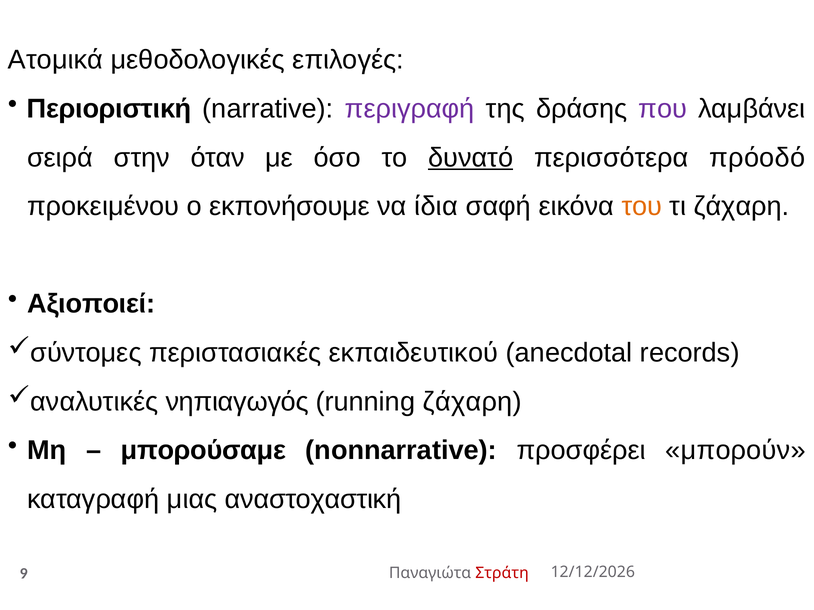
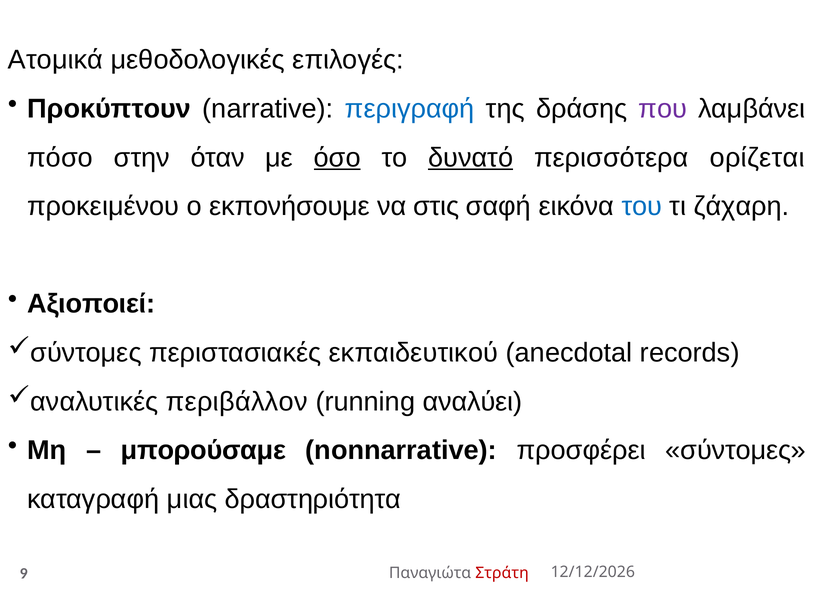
Περιοριστική: Περιοριστική -> Προκύπτουν
περιγραφή colour: purple -> blue
σειρά: σειρά -> πόσο
όσο underline: none -> present
πρόοδό: πρόοδό -> ορίζεται
ίδια: ίδια -> στις
του colour: orange -> blue
νηπιαγωγός: νηπιαγωγός -> περιβάλλον
running ζάχαρη: ζάχαρη -> αναλύει
μπορούν: μπορούν -> σύντομες
αναστοχαστική: αναστοχαστική -> δραστηριότητα
